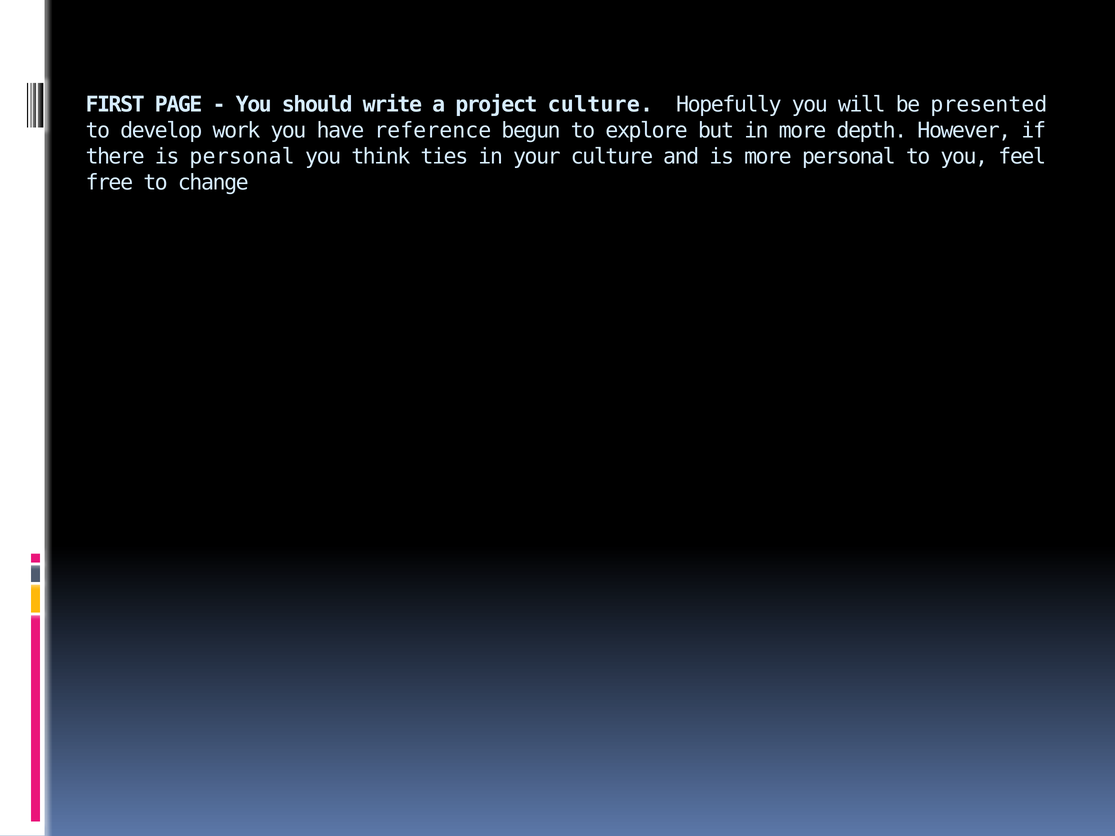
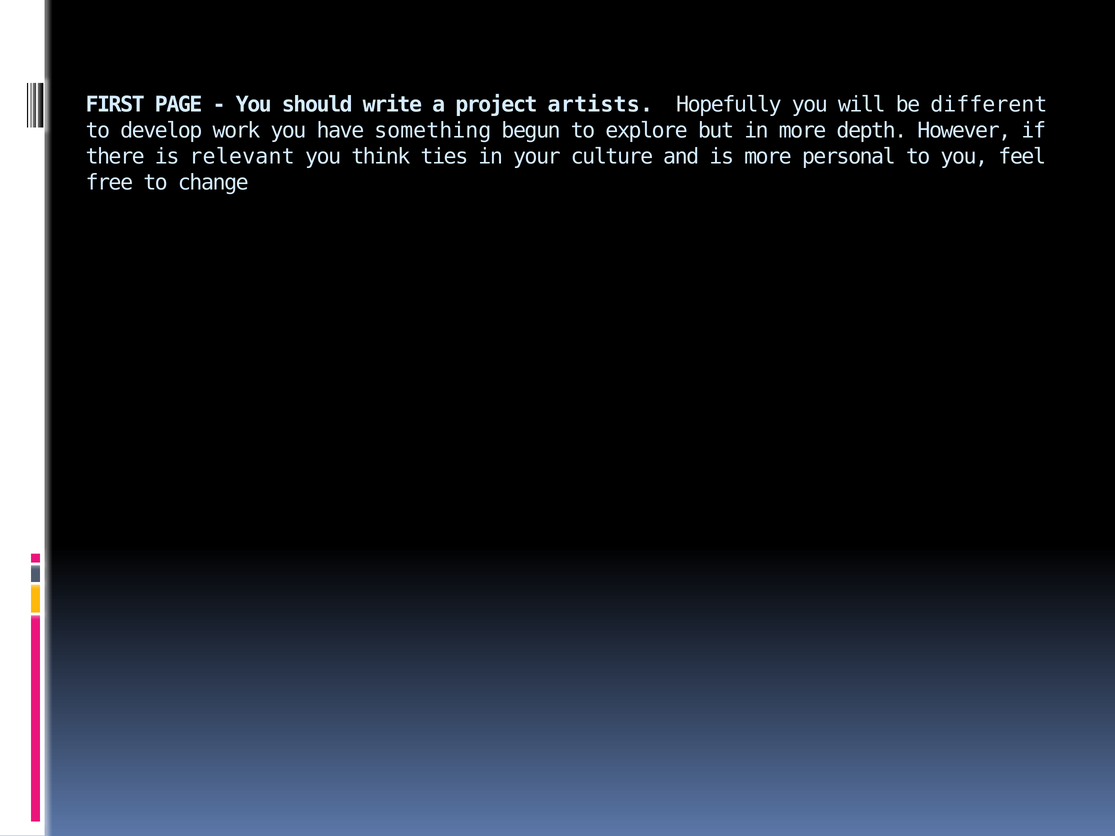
project culture: culture -> artists
presented: presented -> different
reference: reference -> something
is personal: personal -> relevant
